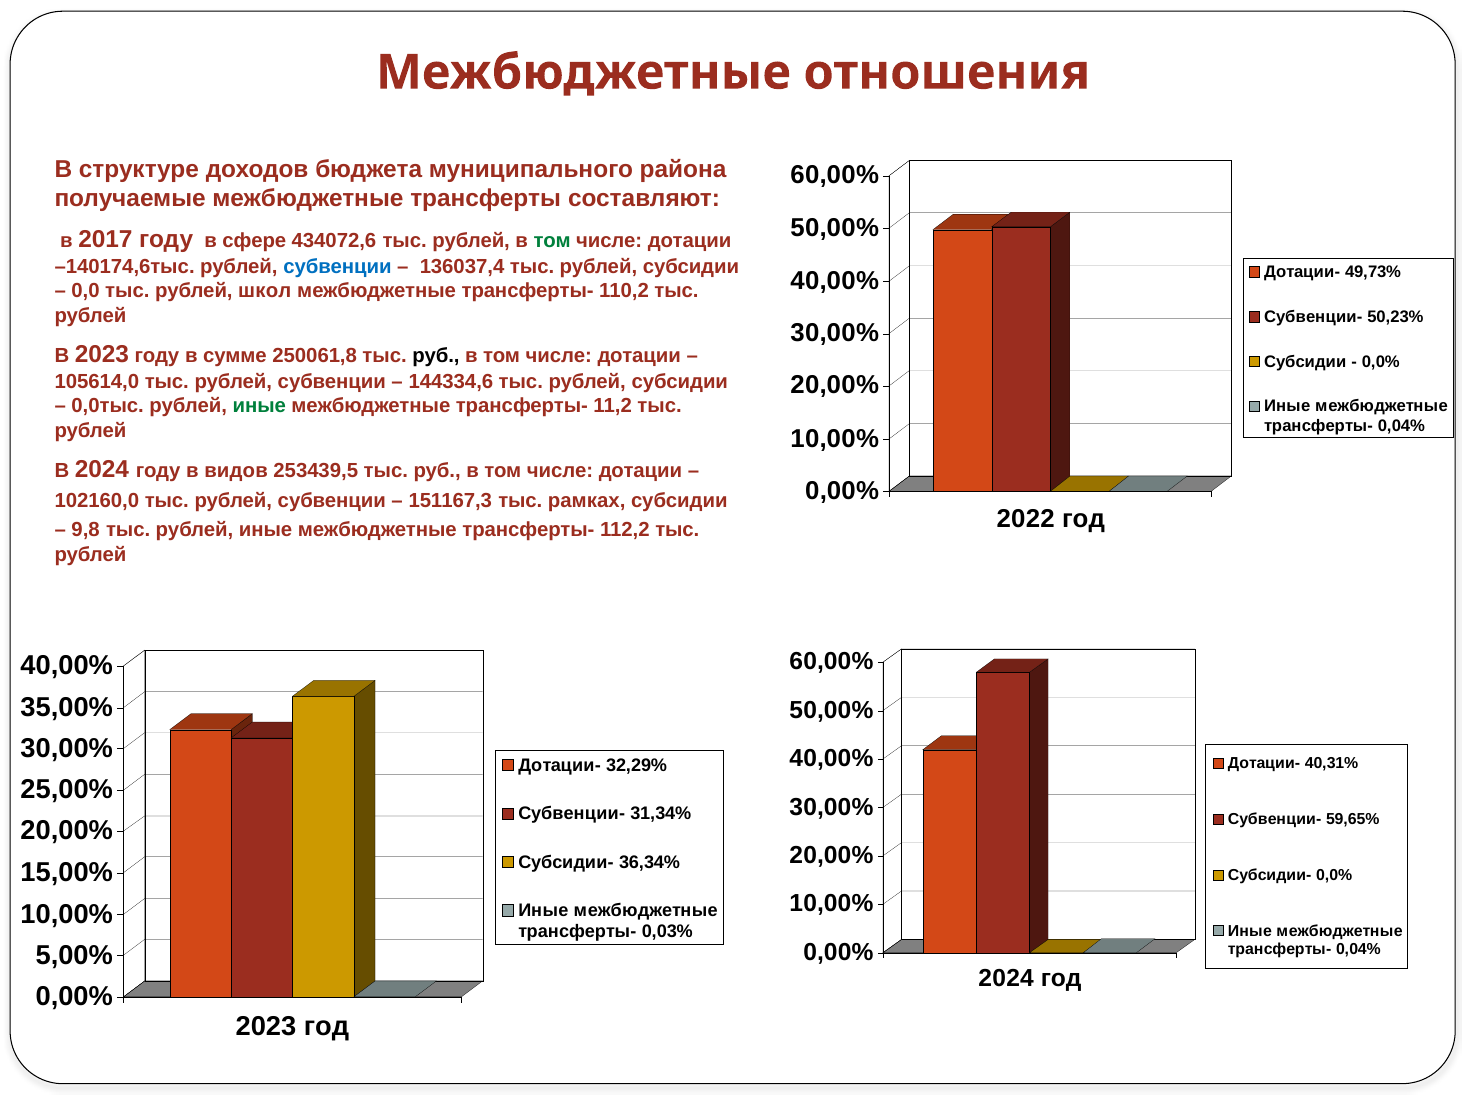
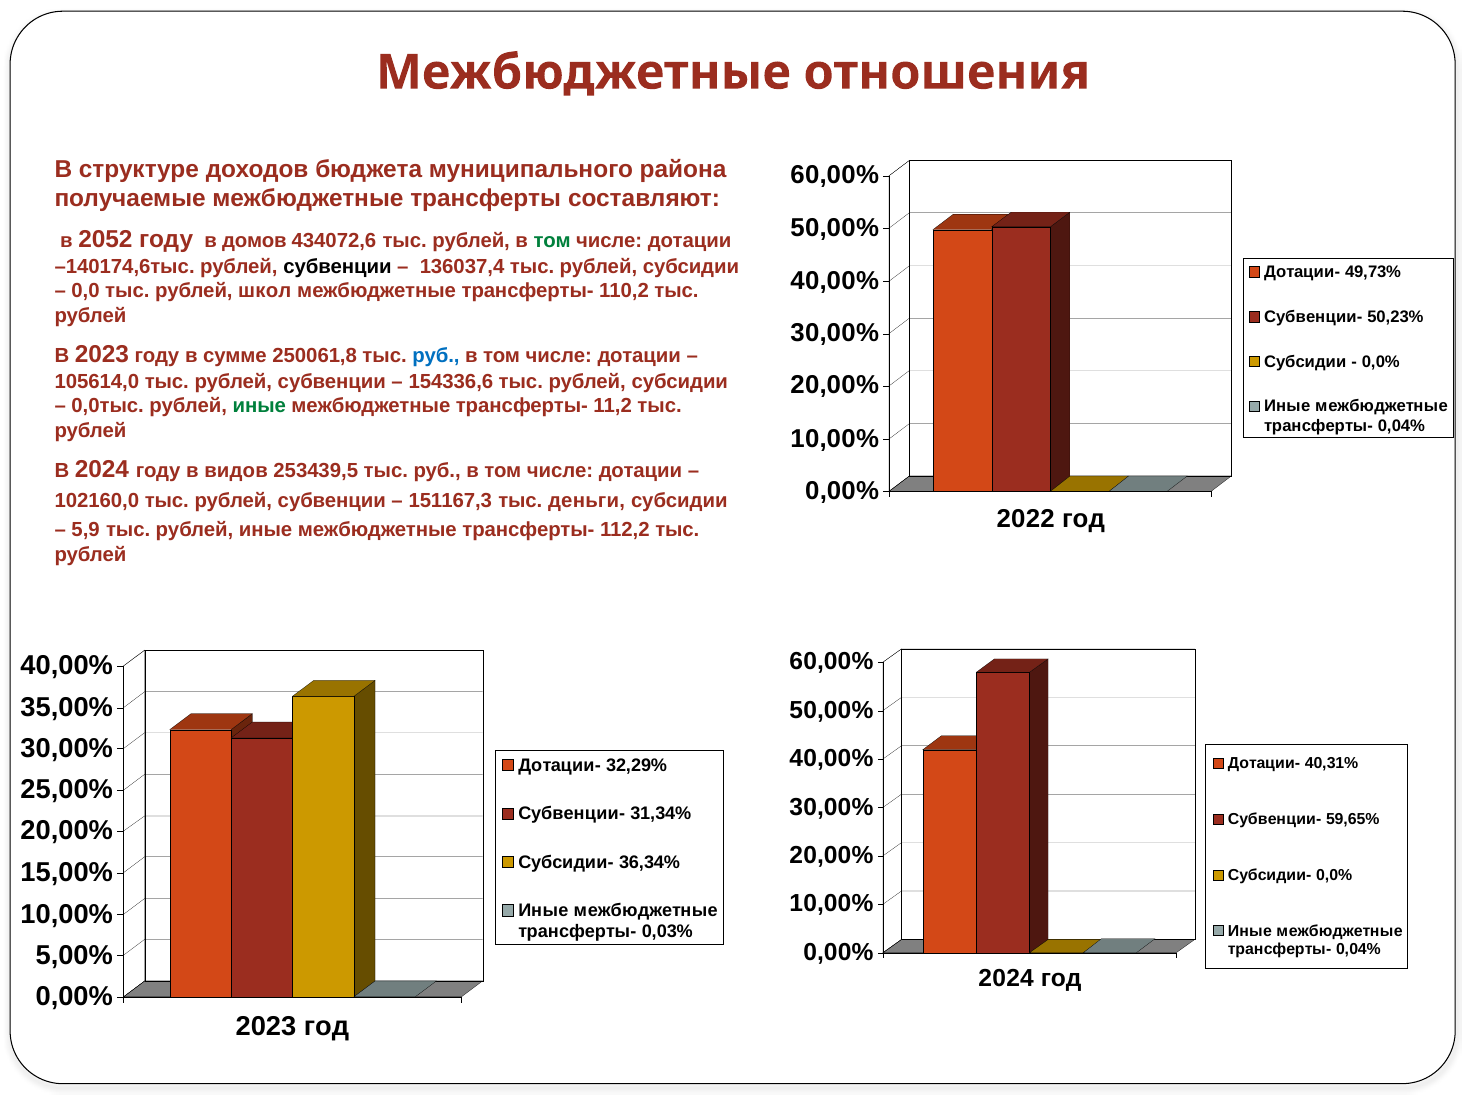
2017: 2017 -> 2052
сфере: сфере -> домов
субвенции at (337, 267) colour: blue -> black
руб at (436, 356) colour: black -> blue
144334,6: 144334,6 -> 154336,6
рамках: рамках -> деньги
9,8: 9,8 -> 5,9
